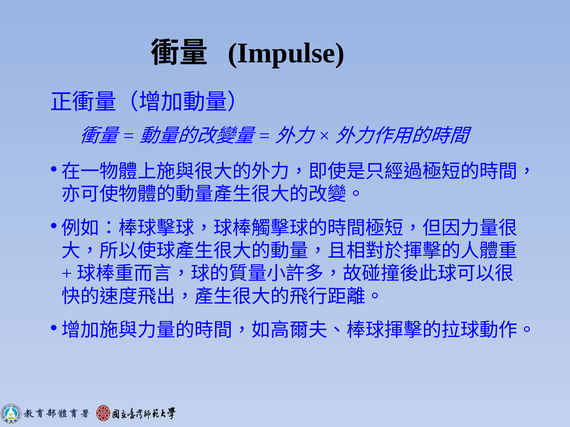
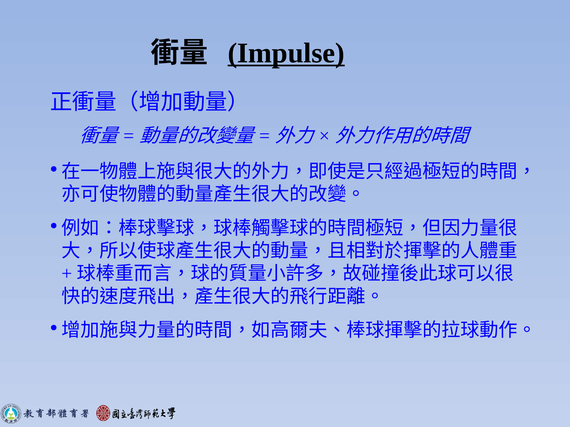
Impulse underline: none -> present
